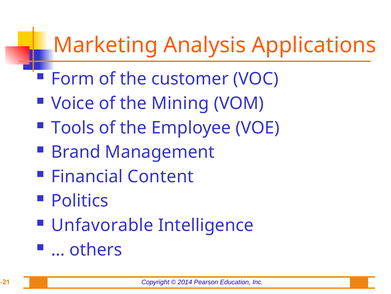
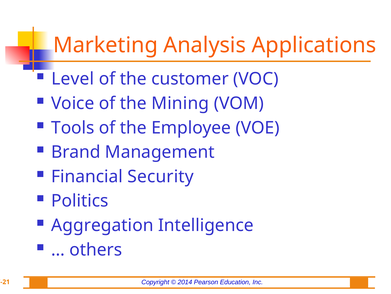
Form: Form -> Level
Content: Content -> Security
Unfavorable: Unfavorable -> Aggregation
